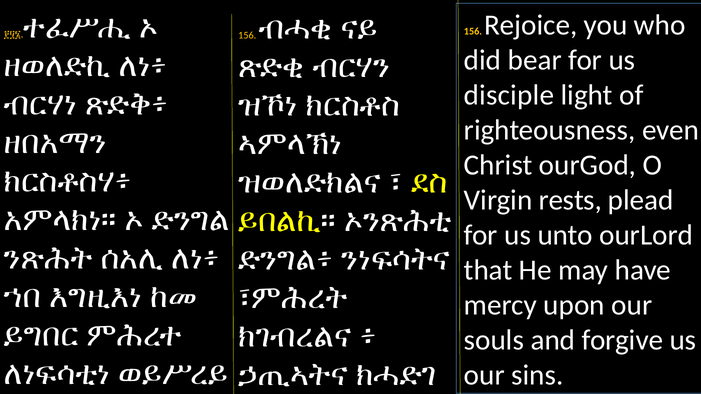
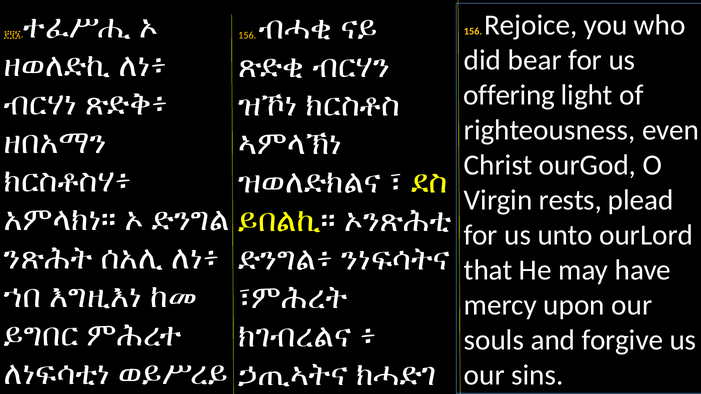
disciple: disciple -> offering
